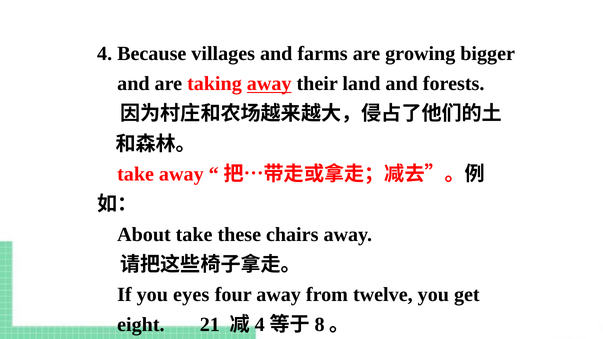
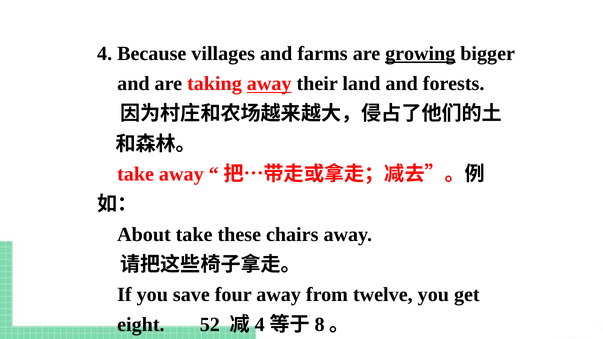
growing underline: none -> present
eyes: eyes -> save
21: 21 -> 52
